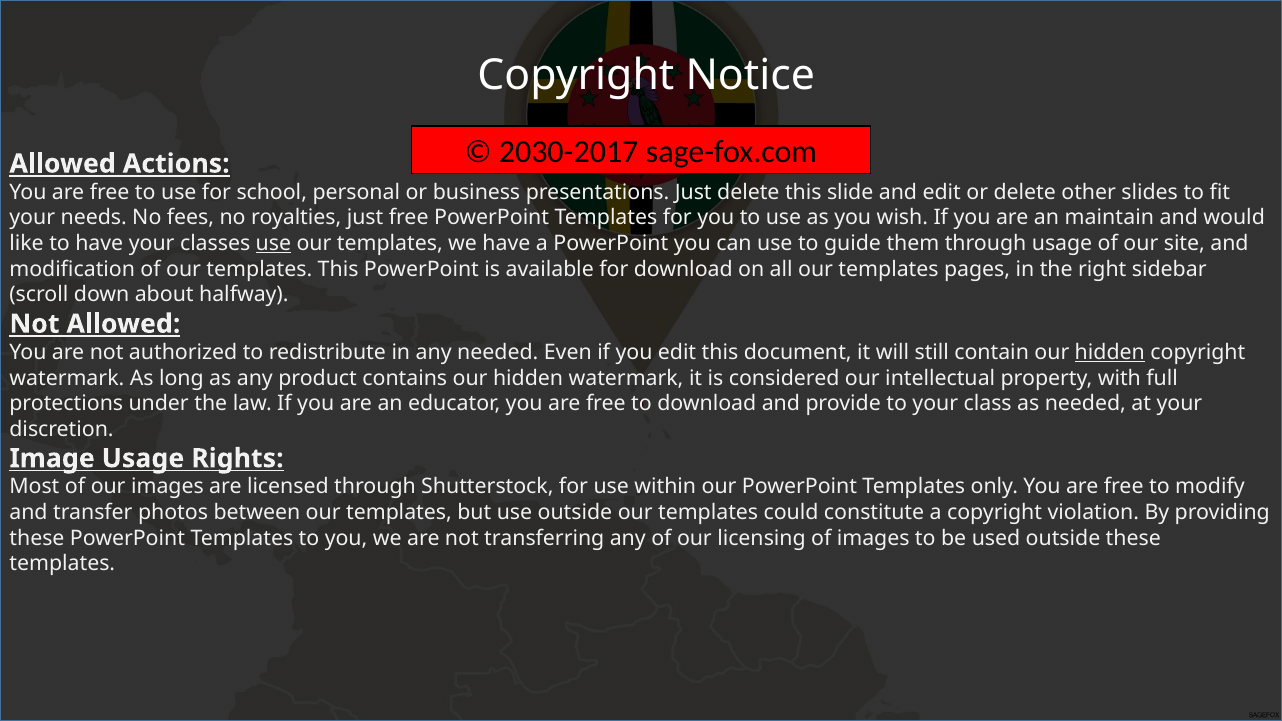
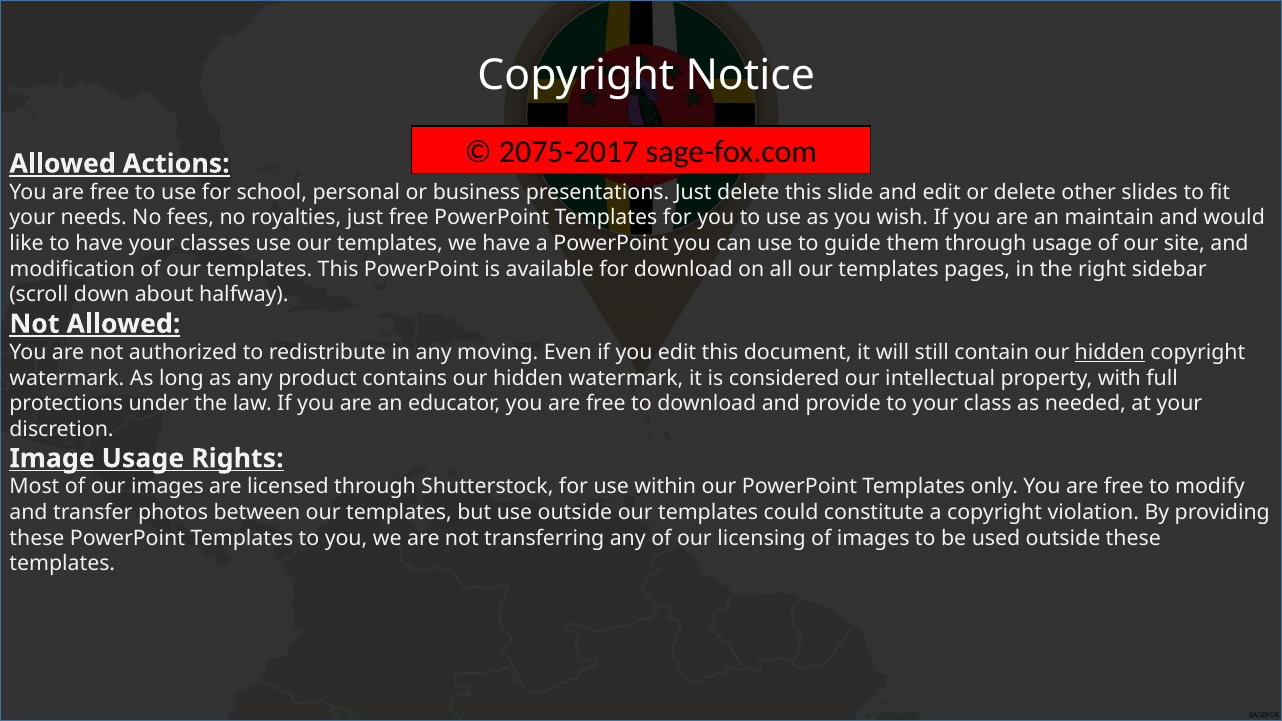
2030-2017: 2030-2017 -> 2075-2017
use at (273, 243) underline: present -> none
any needed: needed -> moving
